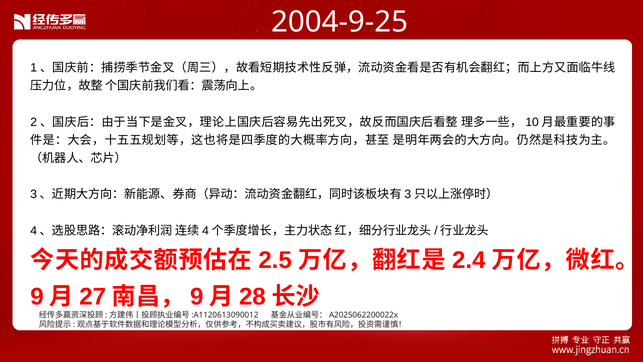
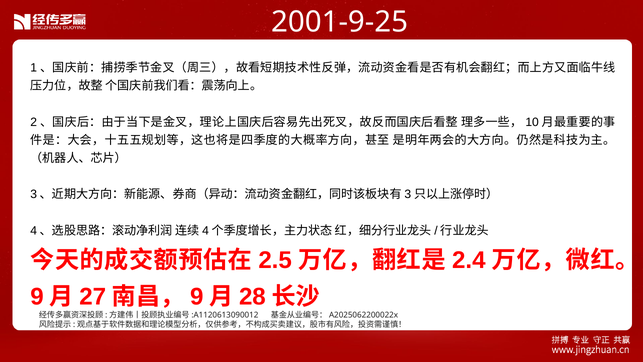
2004-9-25: 2004-9-25 -> 2001-9-25
